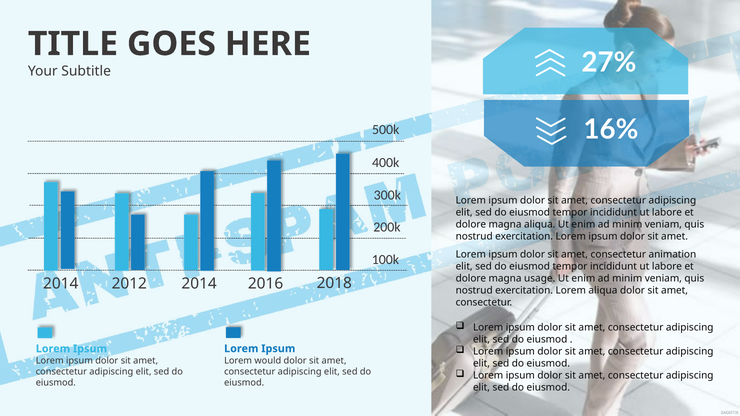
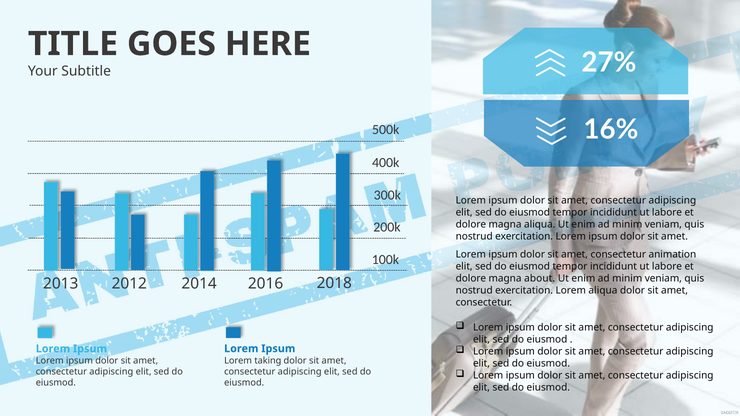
usage: usage -> about
2014 at (61, 284): 2014 -> 2013
would: would -> taking
